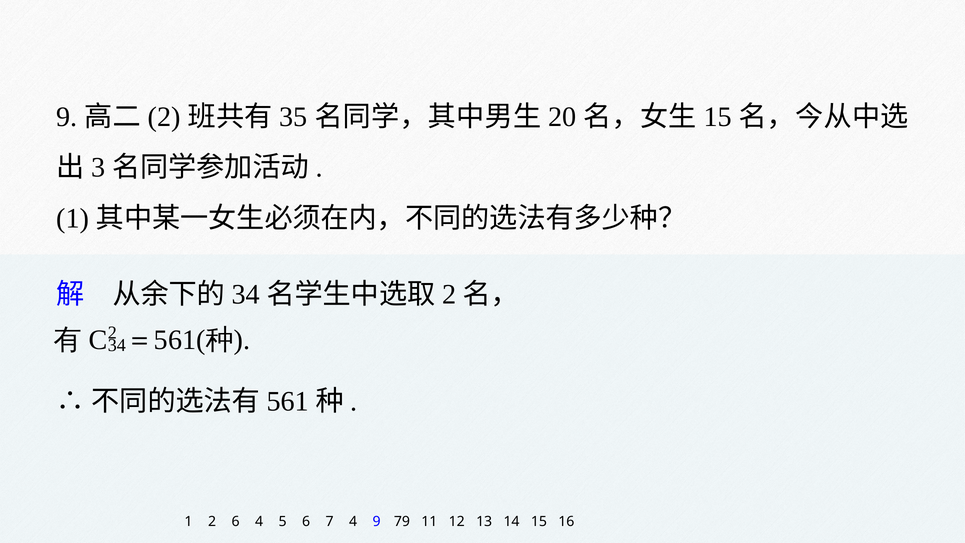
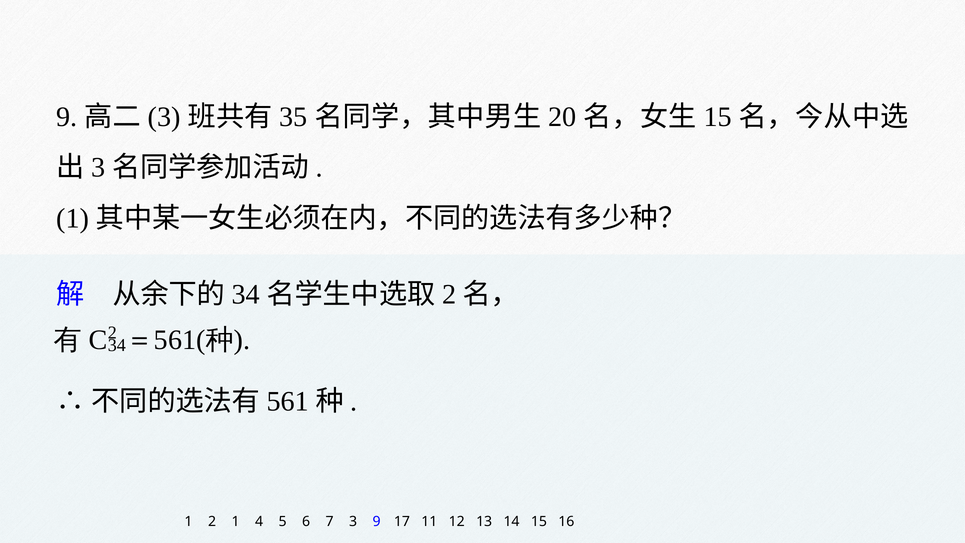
2 at (164, 117): 2 -> 3
2 6: 6 -> 1
7 4: 4 -> 3
79: 79 -> 17
